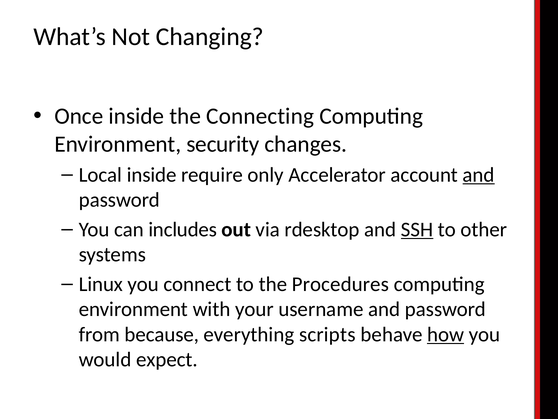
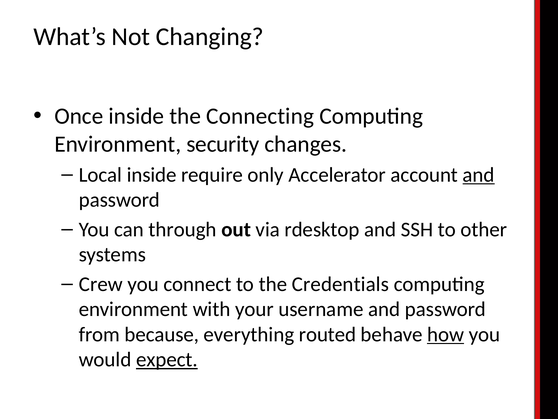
includes: includes -> through
SSH underline: present -> none
Linux: Linux -> Crew
Procedures: Procedures -> Credentials
scripts: scripts -> routed
expect underline: none -> present
